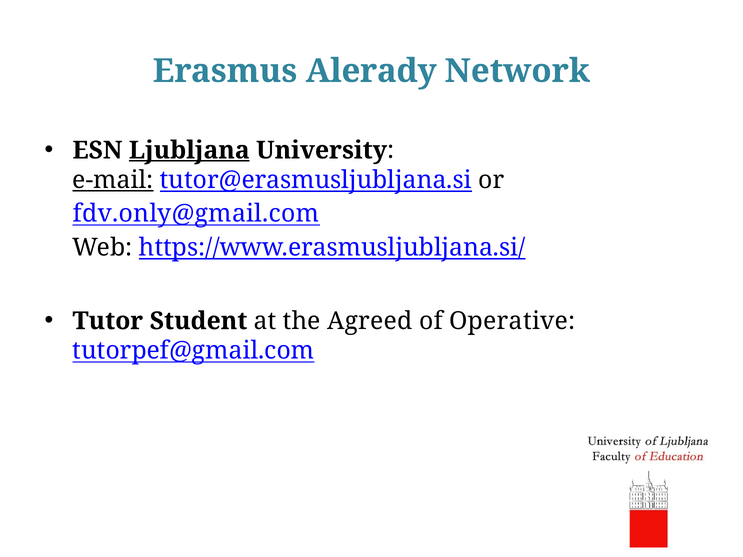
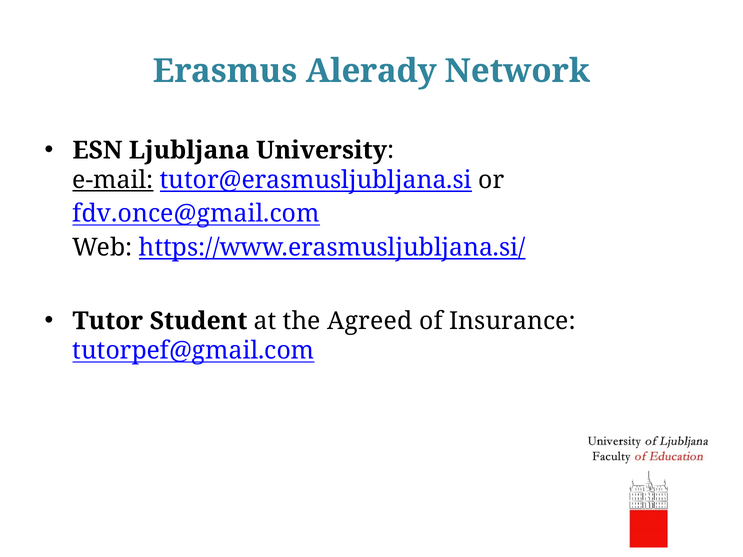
Ljubljana underline: present -> none
fdv.only@gmail.com: fdv.only@gmail.com -> fdv.once@gmail.com
Operative: Operative -> Insurance
